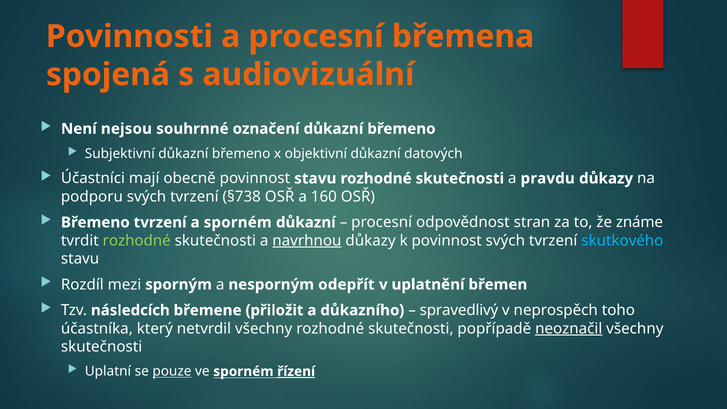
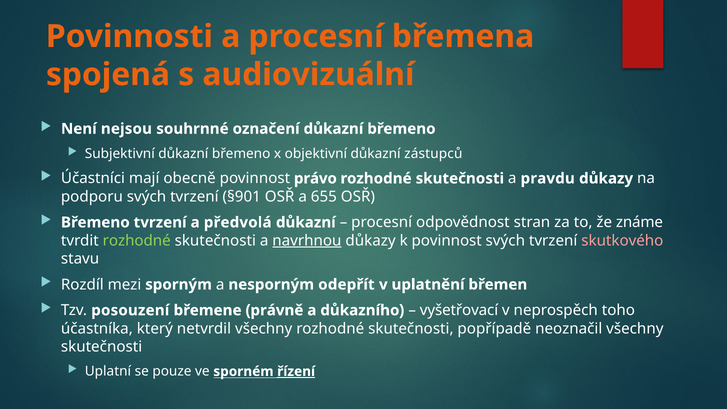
datových: datových -> zástupců
povinnost stavu: stavu -> právo
§738: §738 -> §901
160: 160 -> 655
a sporném: sporném -> předvolá
skutkového colour: light blue -> pink
následcích: následcích -> posouzení
přiložit: přiložit -> právně
spravedlivý: spravedlivý -> vyšetřovací
neoznačil underline: present -> none
pouze underline: present -> none
